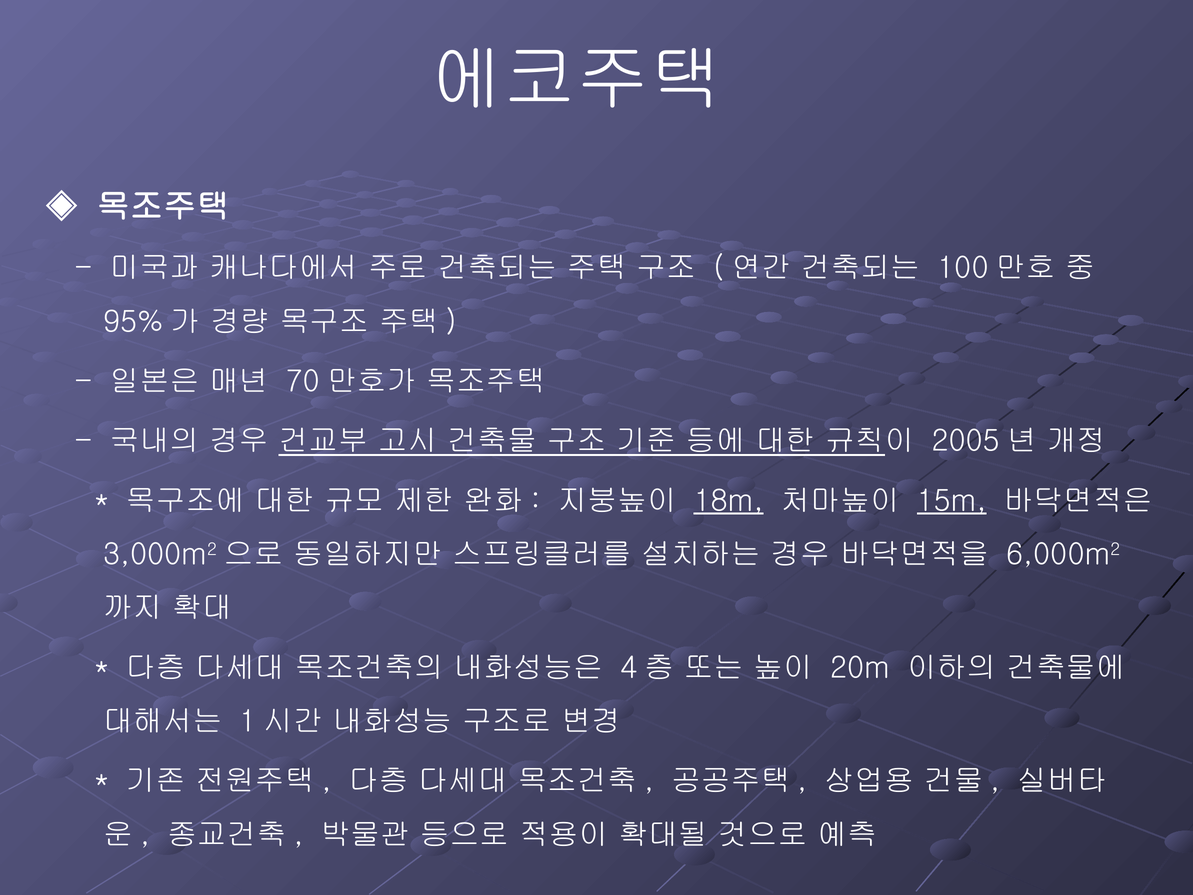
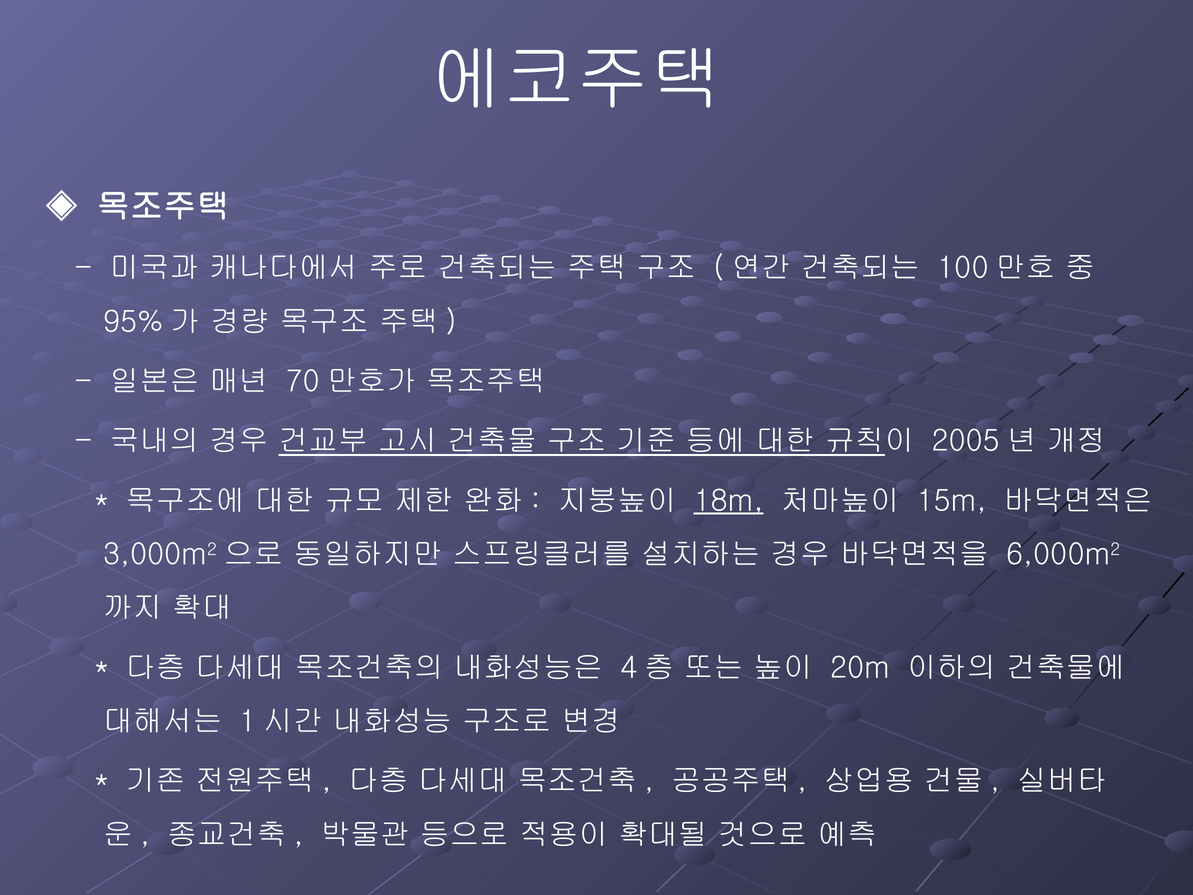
15m underline: present -> none
